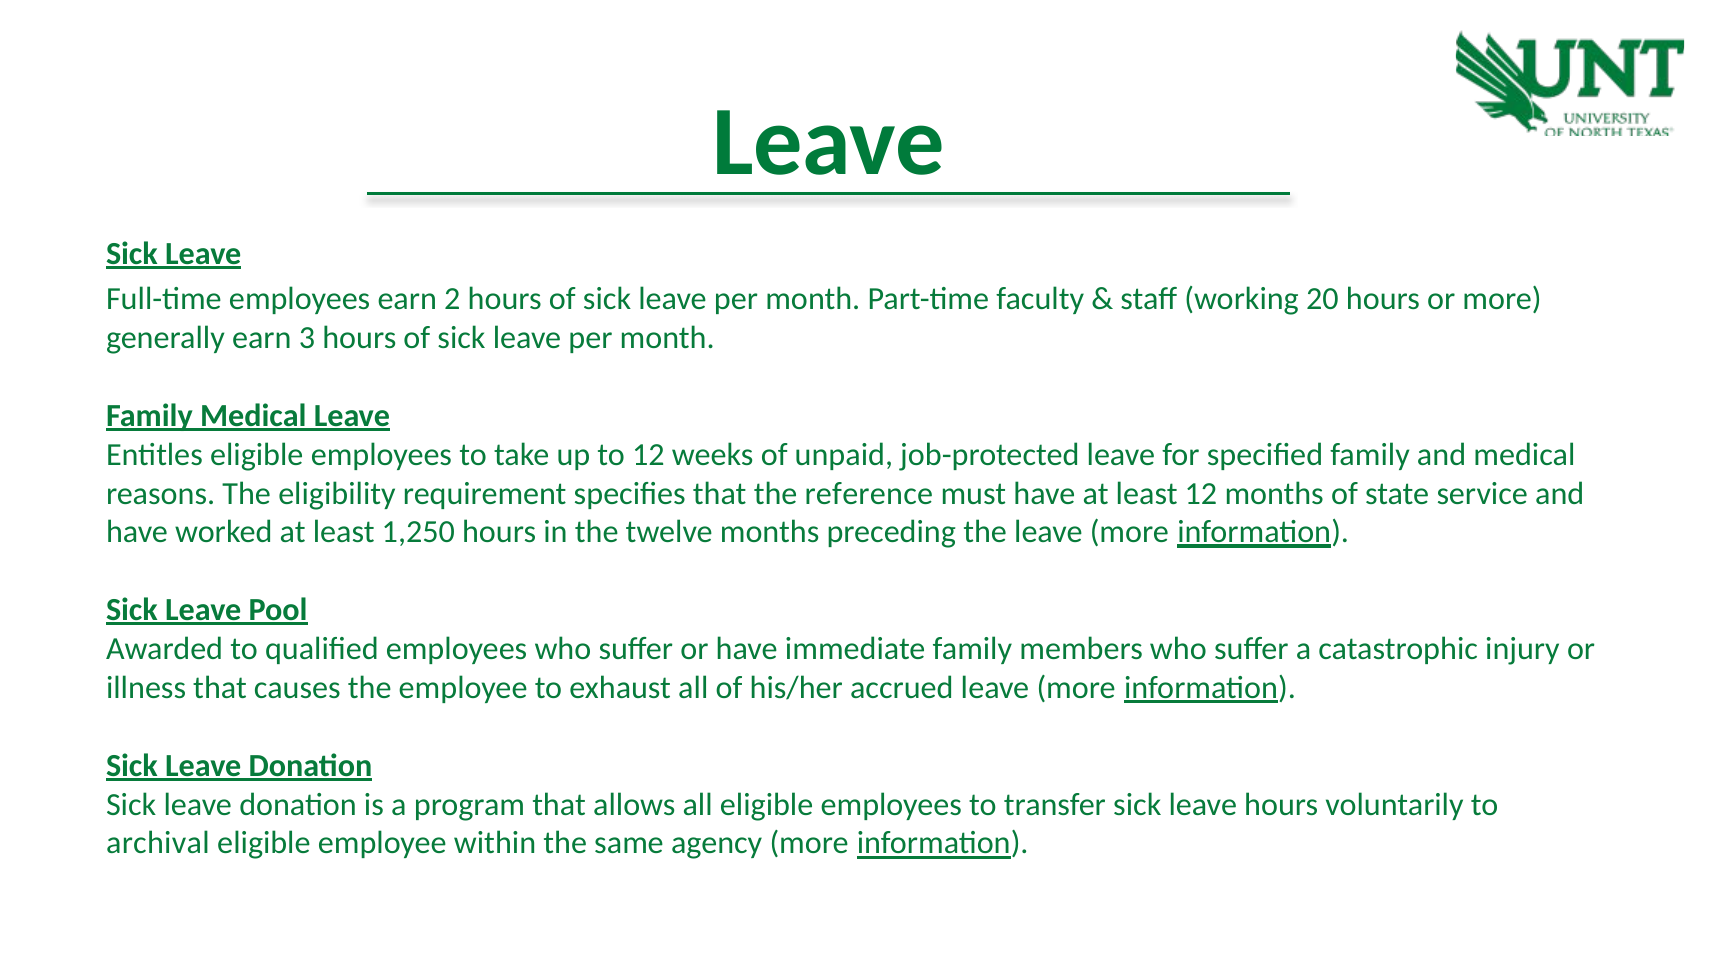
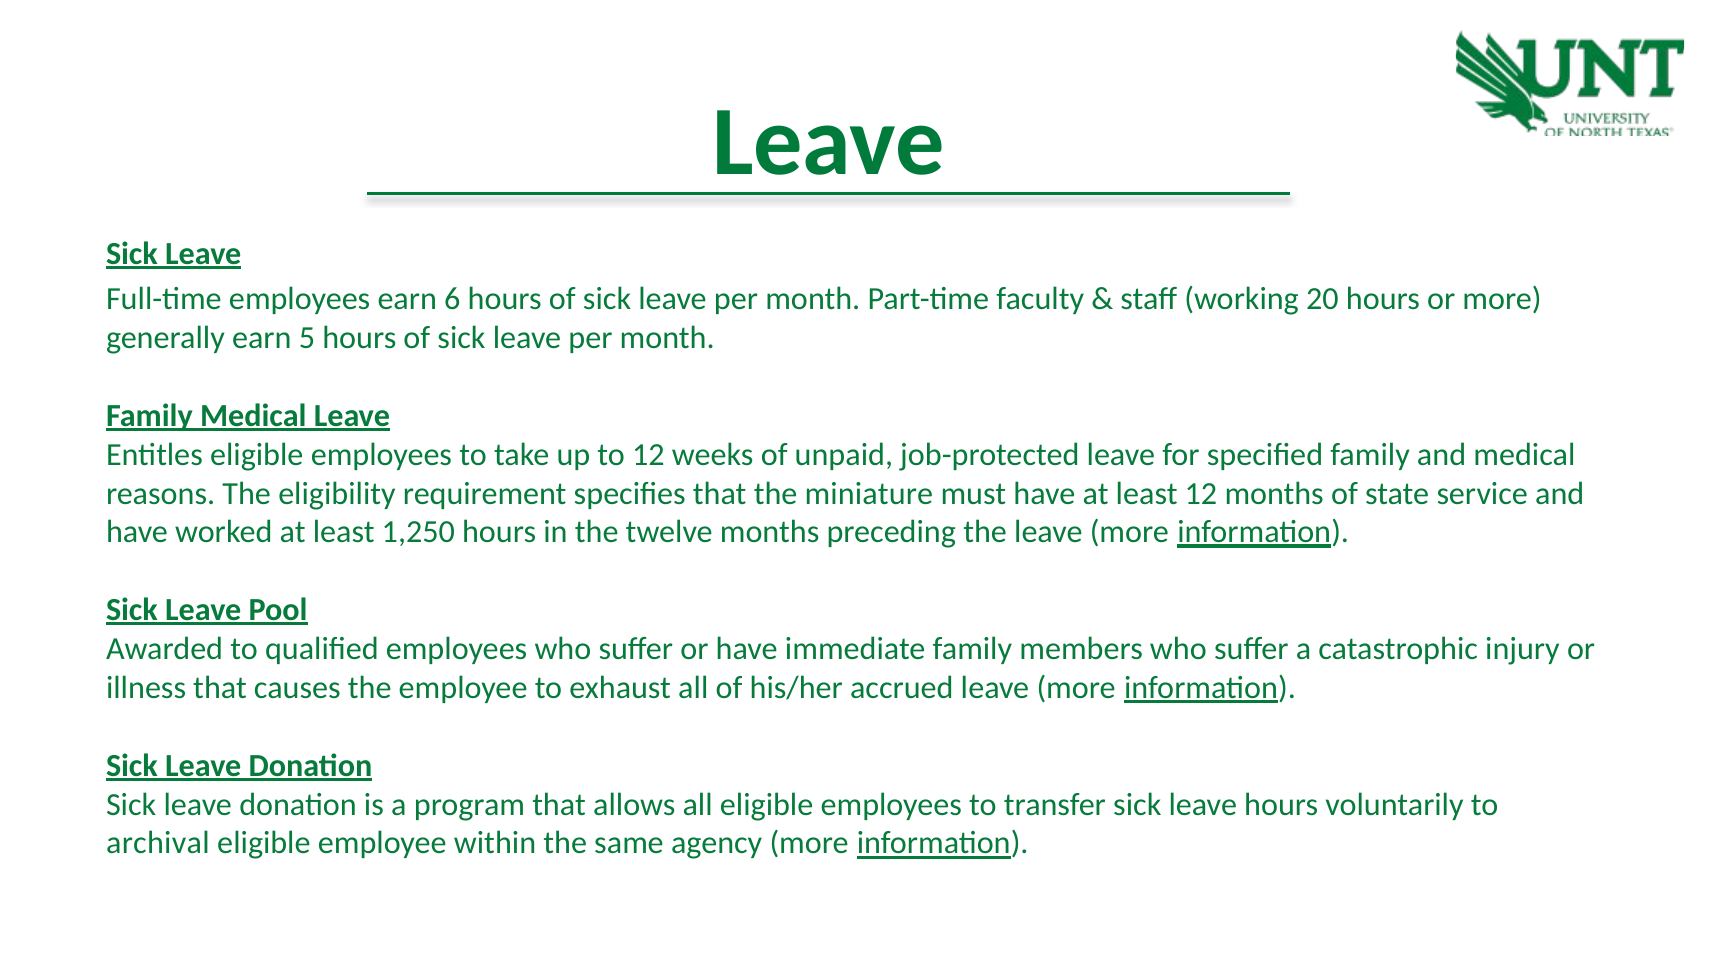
2: 2 -> 6
3: 3 -> 5
reference: reference -> miniature
